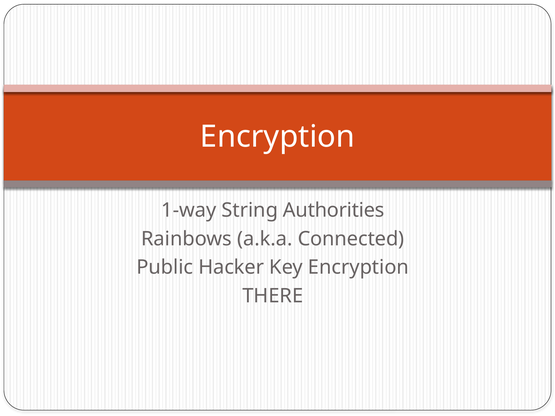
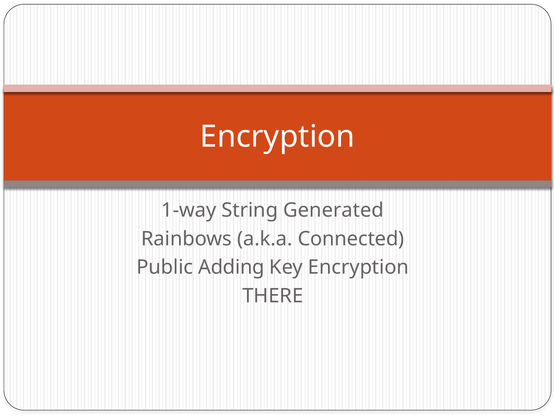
Authorities: Authorities -> Generated
Hacker: Hacker -> Adding
